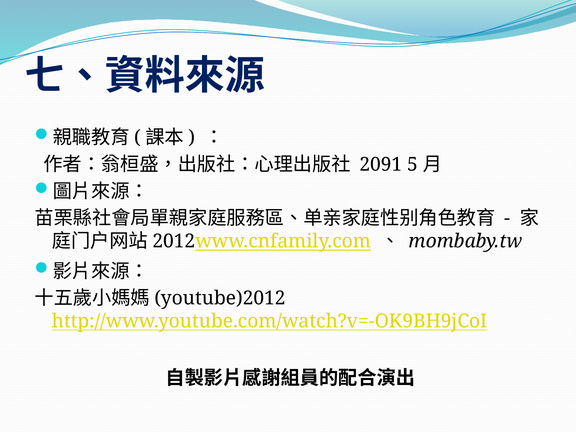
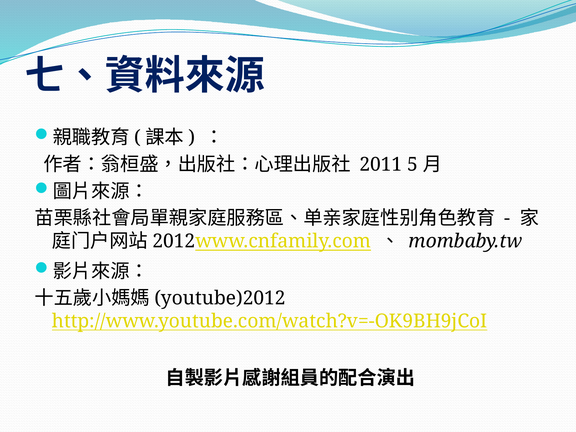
2091: 2091 -> 2011
